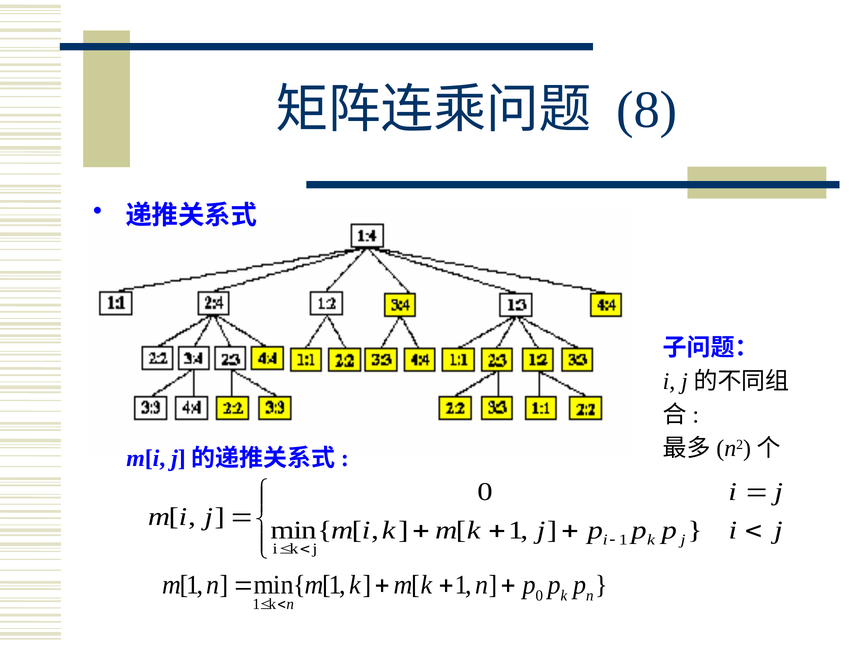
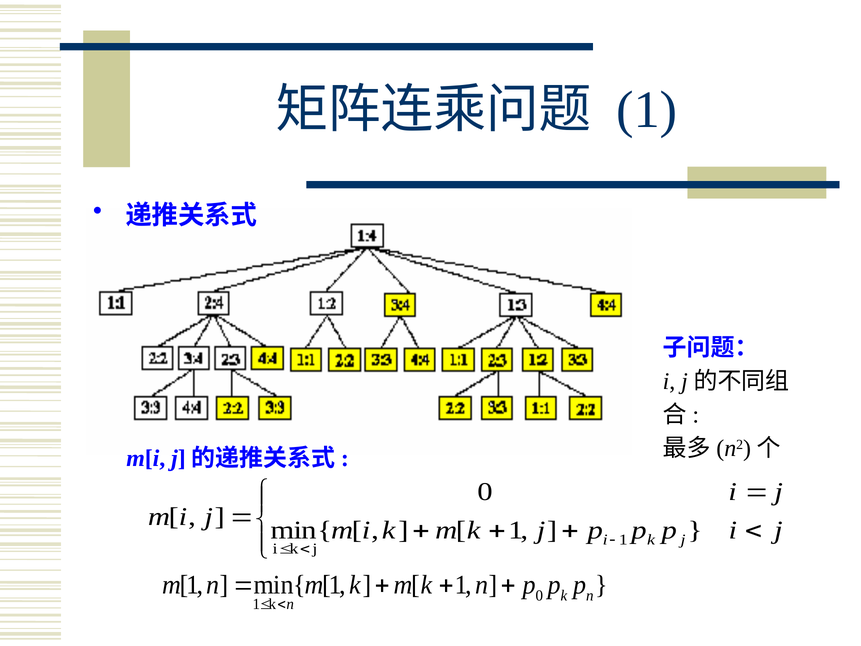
8 at (647, 110): 8 -> 1
